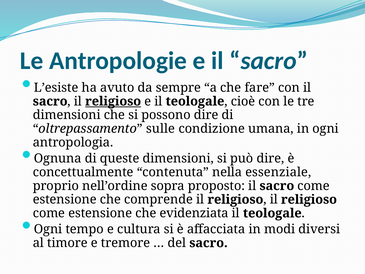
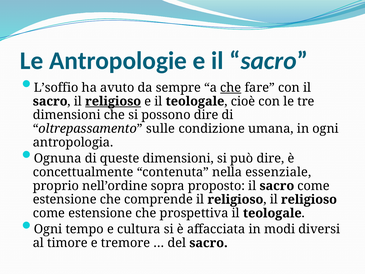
L’esiste: L’esiste -> L’soffio
che at (231, 88) underline: none -> present
evidenziata: evidenziata -> prospettiva
